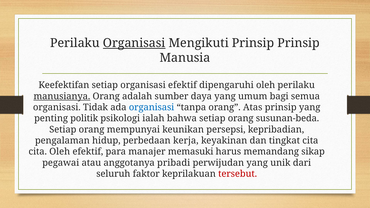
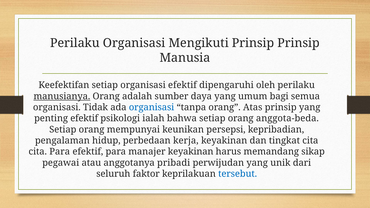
Organisasi at (134, 43) underline: present -> none
penting politik: politik -> efektif
susunan-beda: susunan-beda -> anggota-beda
cita Oleh: Oleh -> Para
manajer memasuki: memasuki -> keyakinan
tersebut colour: red -> blue
